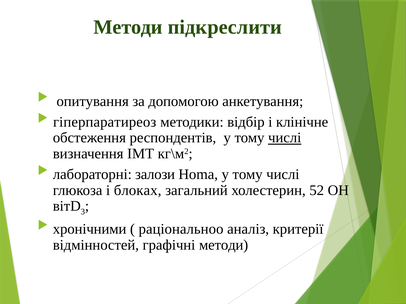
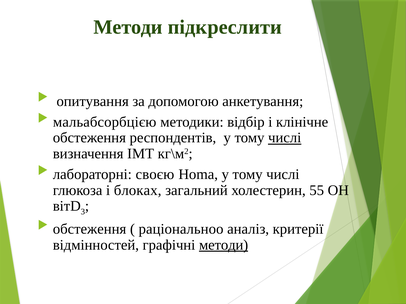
гіперпаратиреоз: гіперпаратиреоз -> мальабсорбцією
залози: залози -> своєю
52: 52 -> 55
хронічними at (90, 229): хронічними -> обстеження
методи at (224, 245) underline: none -> present
